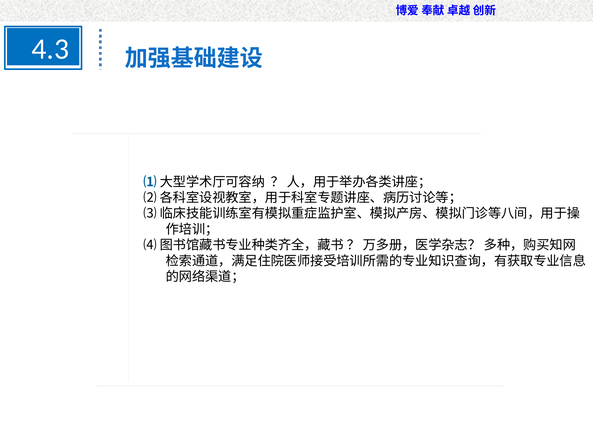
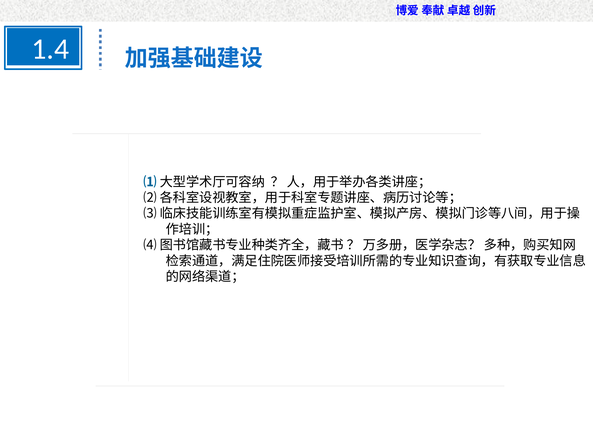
4.3: 4.3 -> 1.4
